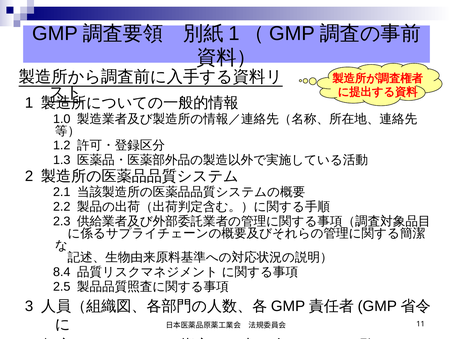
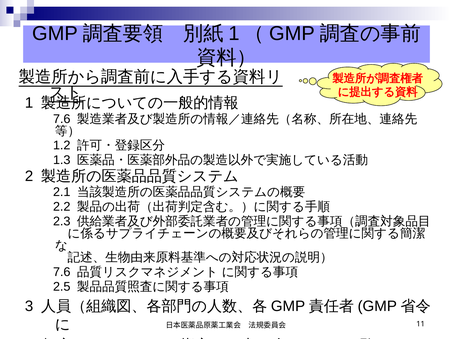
1.0 at (62, 119): 1.0 -> 7.6
8.4 at (62, 272): 8.4 -> 7.6
